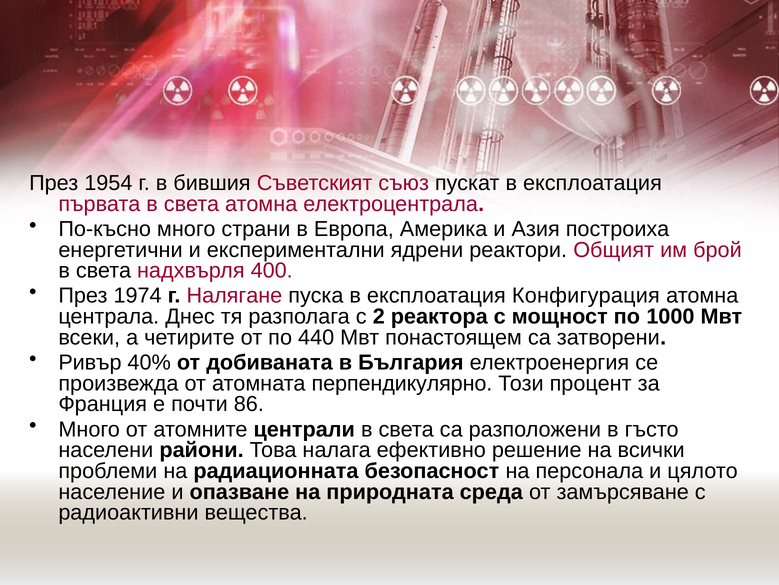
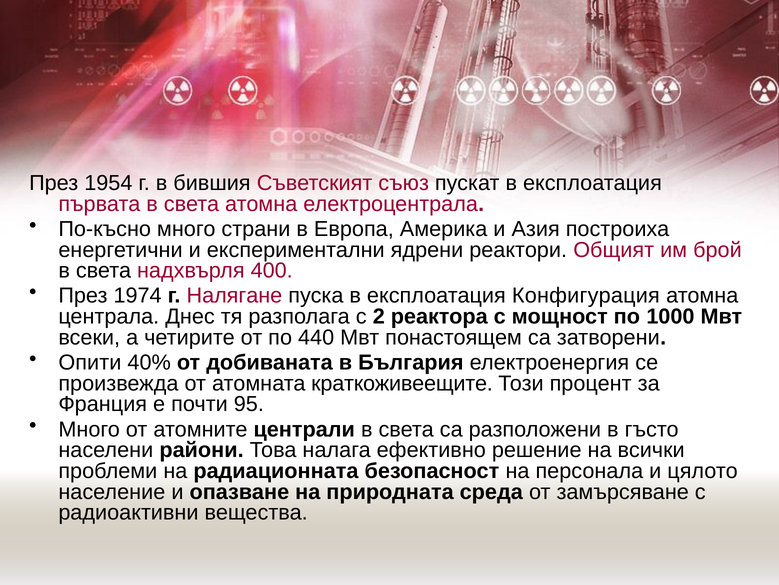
Ривър: Ривър -> Опити
перпендикулярно: перпендикулярно -> краткоживеещите
86: 86 -> 95
